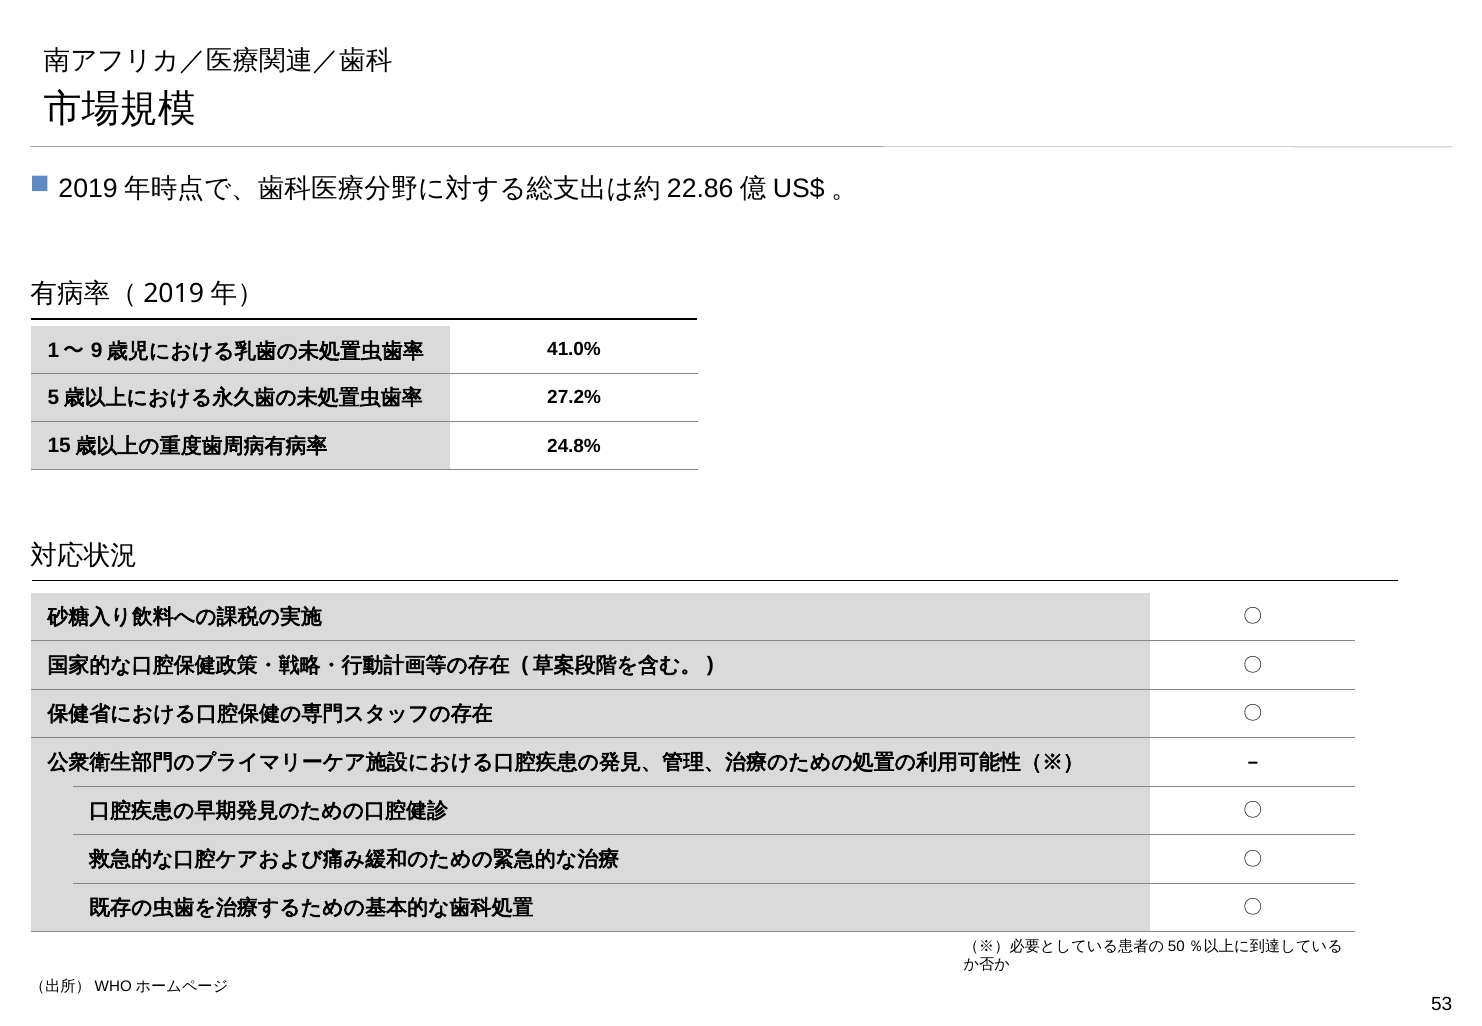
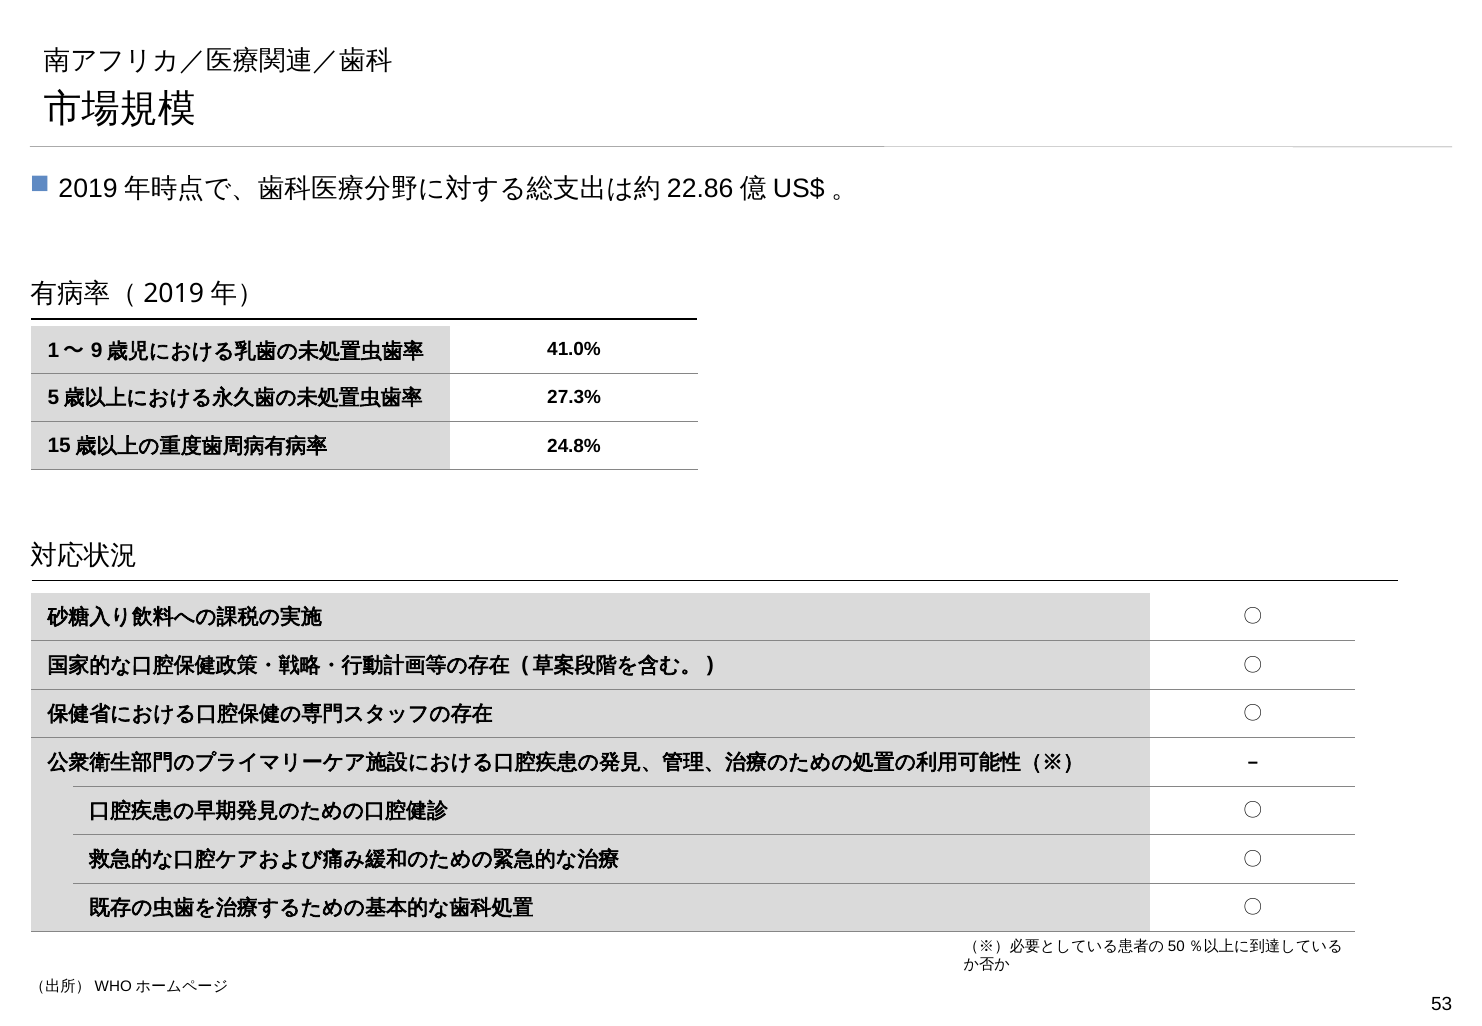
27.2%: 27.2% -> 27.3%
